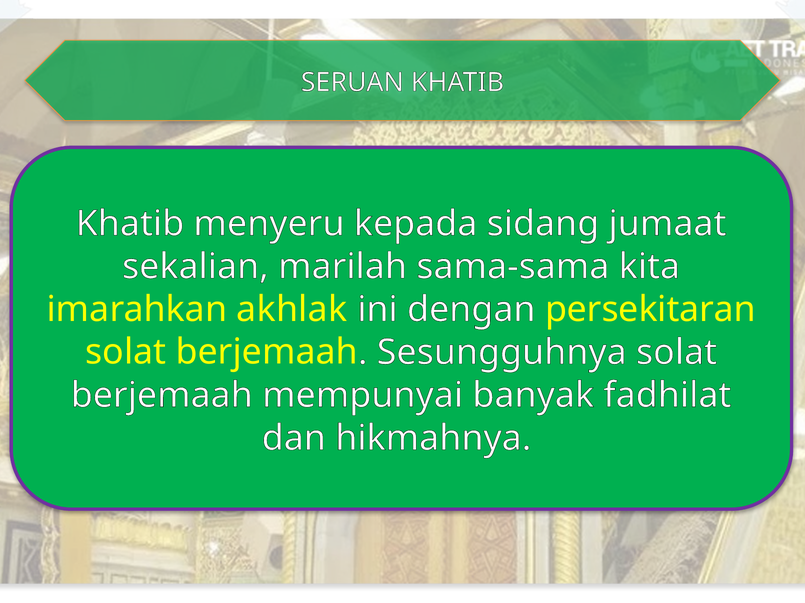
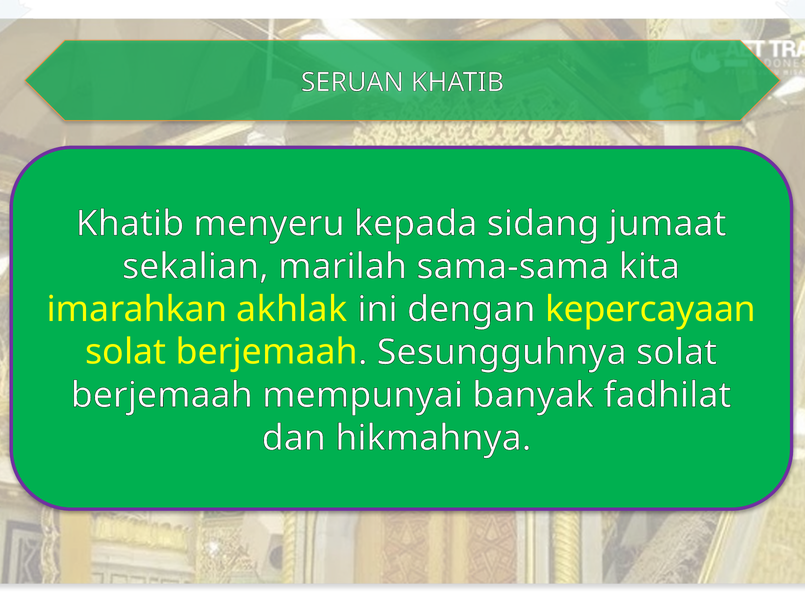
persekitaran: persekitaran -> kepercayaan
